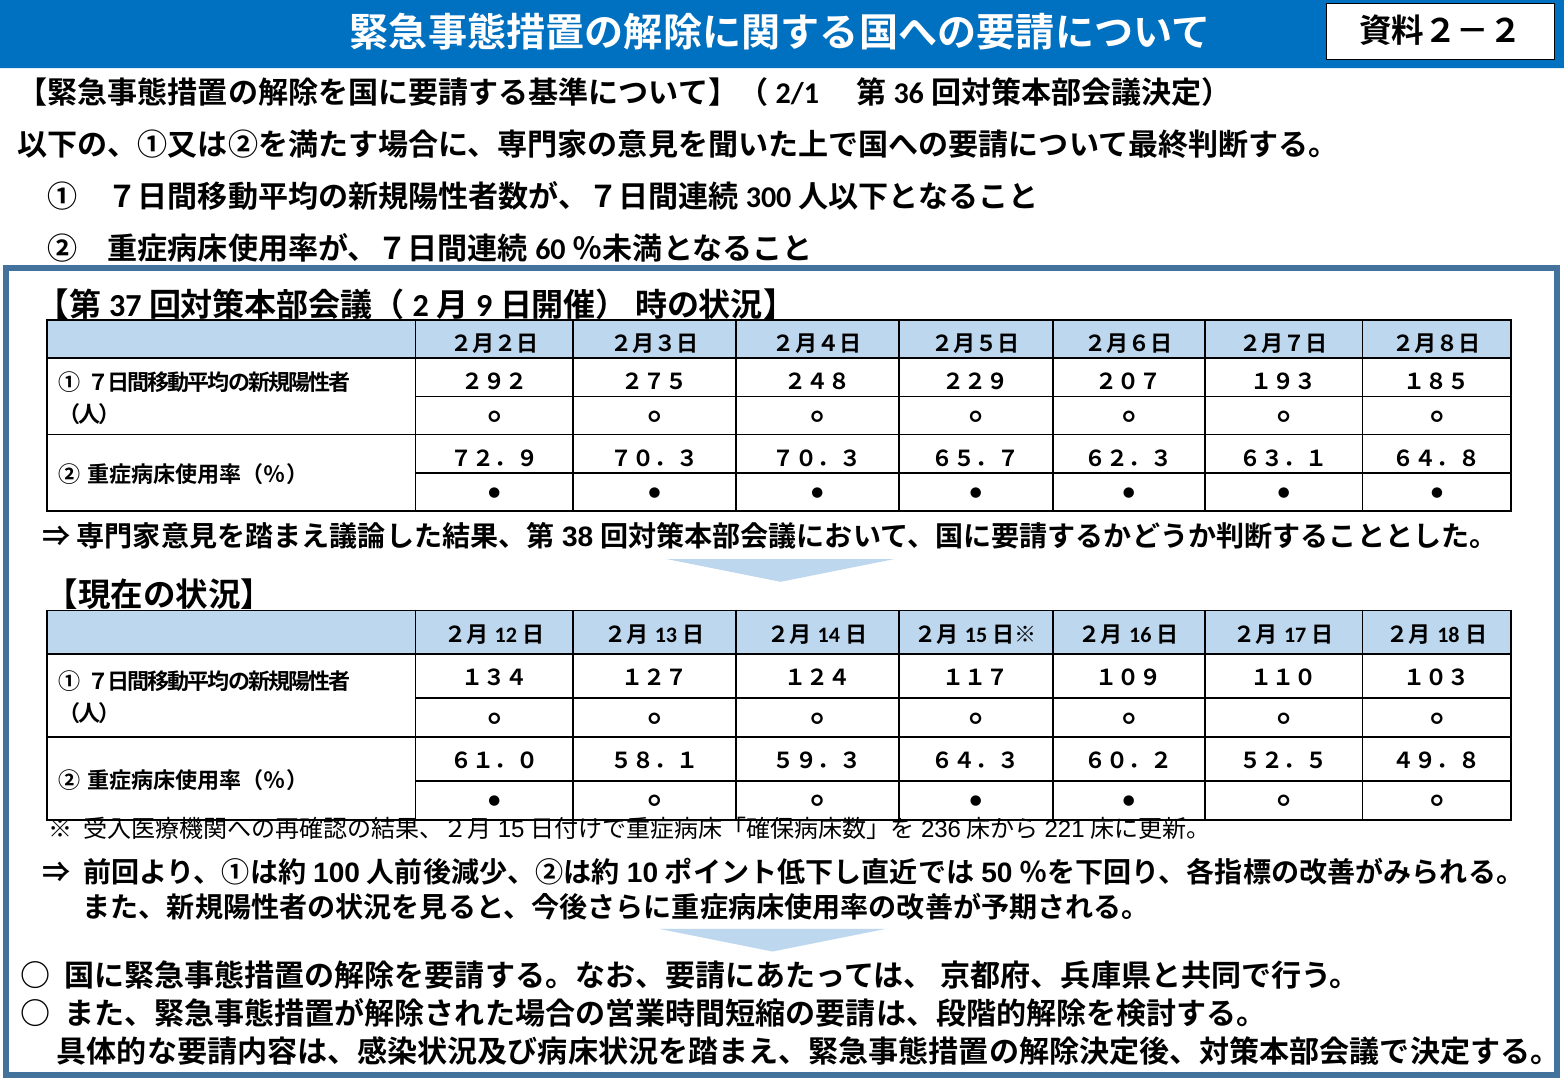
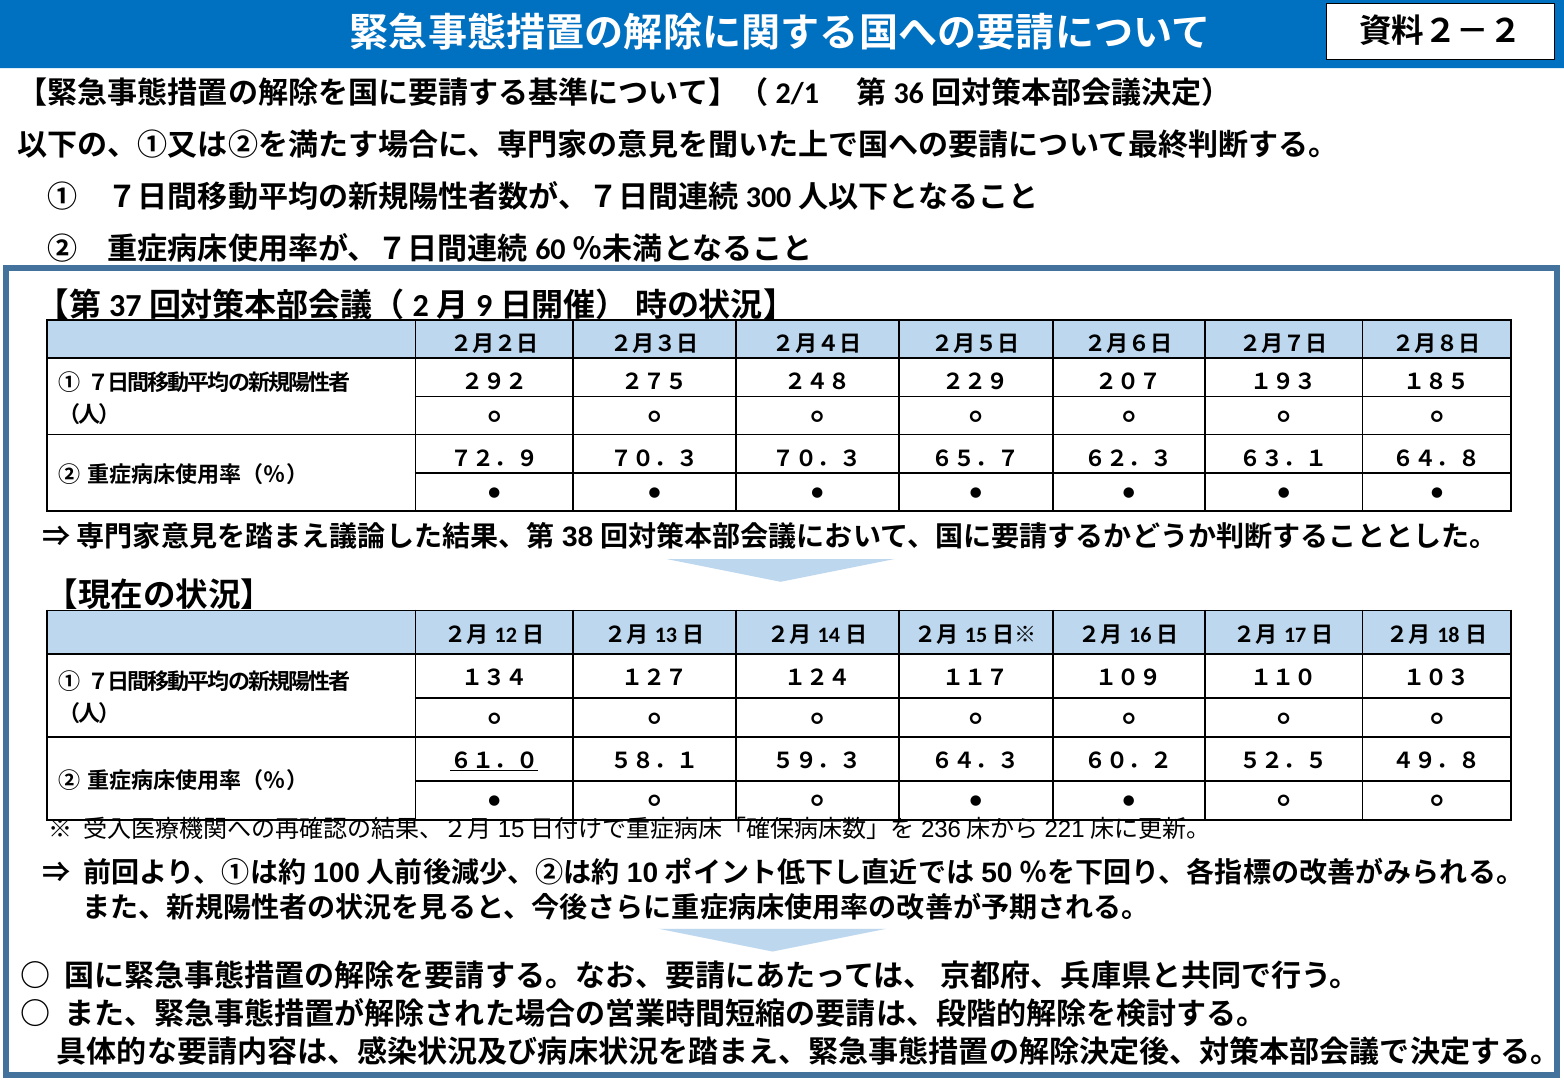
６１．０ underline: none -> present
